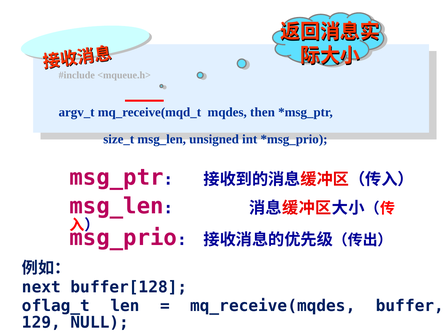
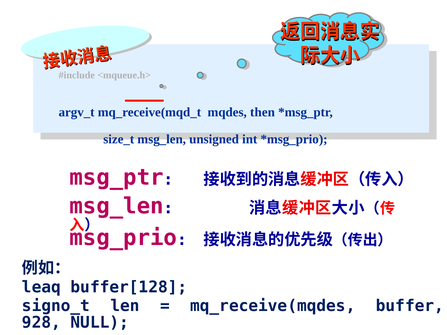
next: next -> leaq
oflag_t: oflag_t -> signo_t
129: 129 -> 928
